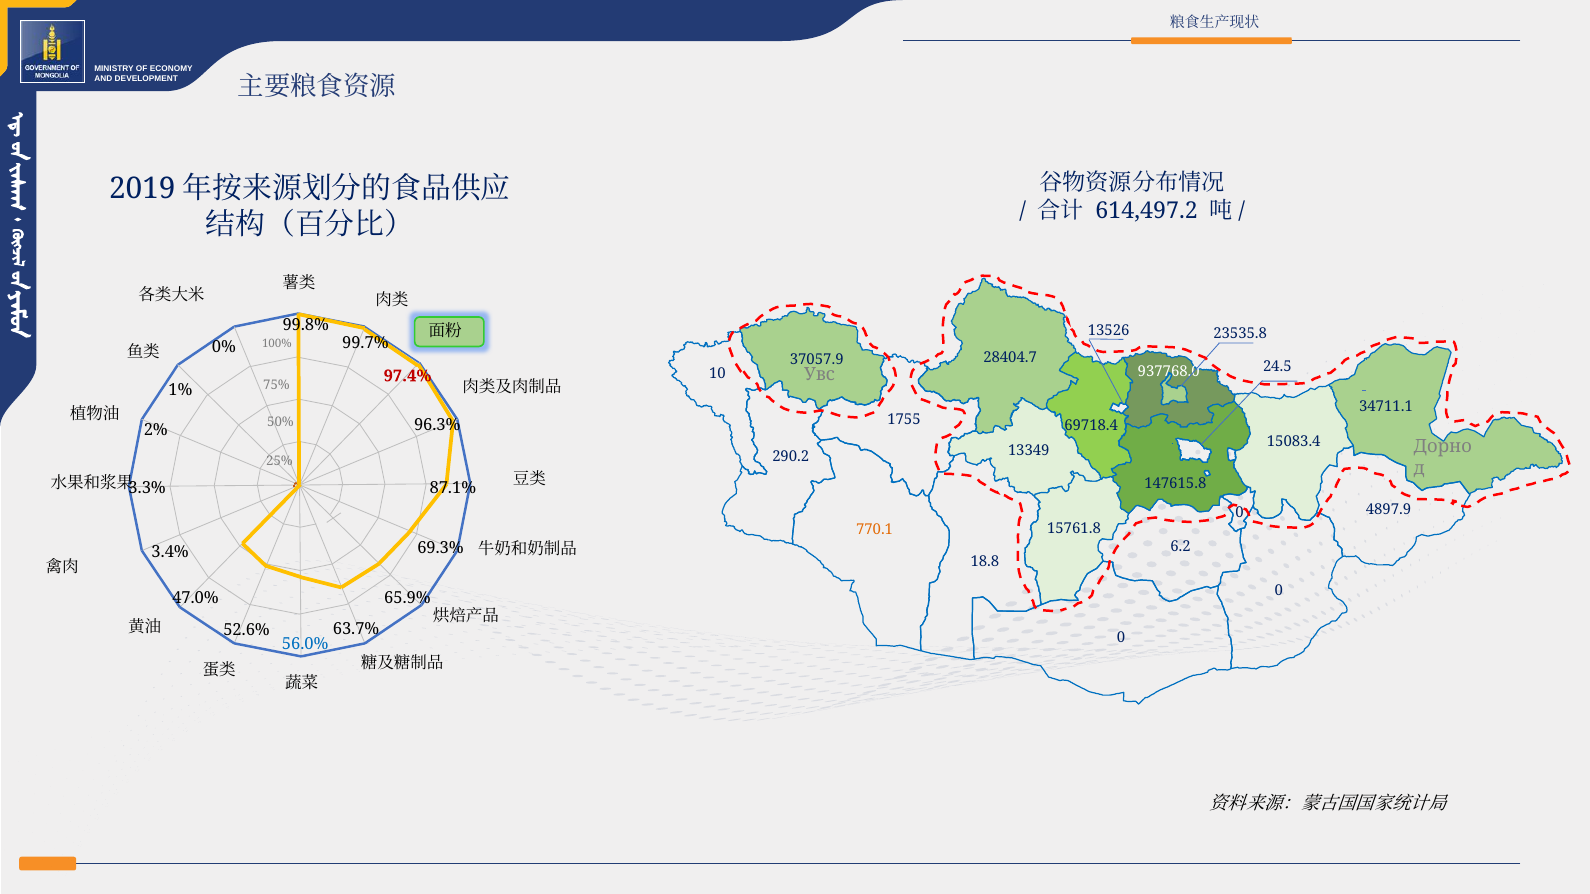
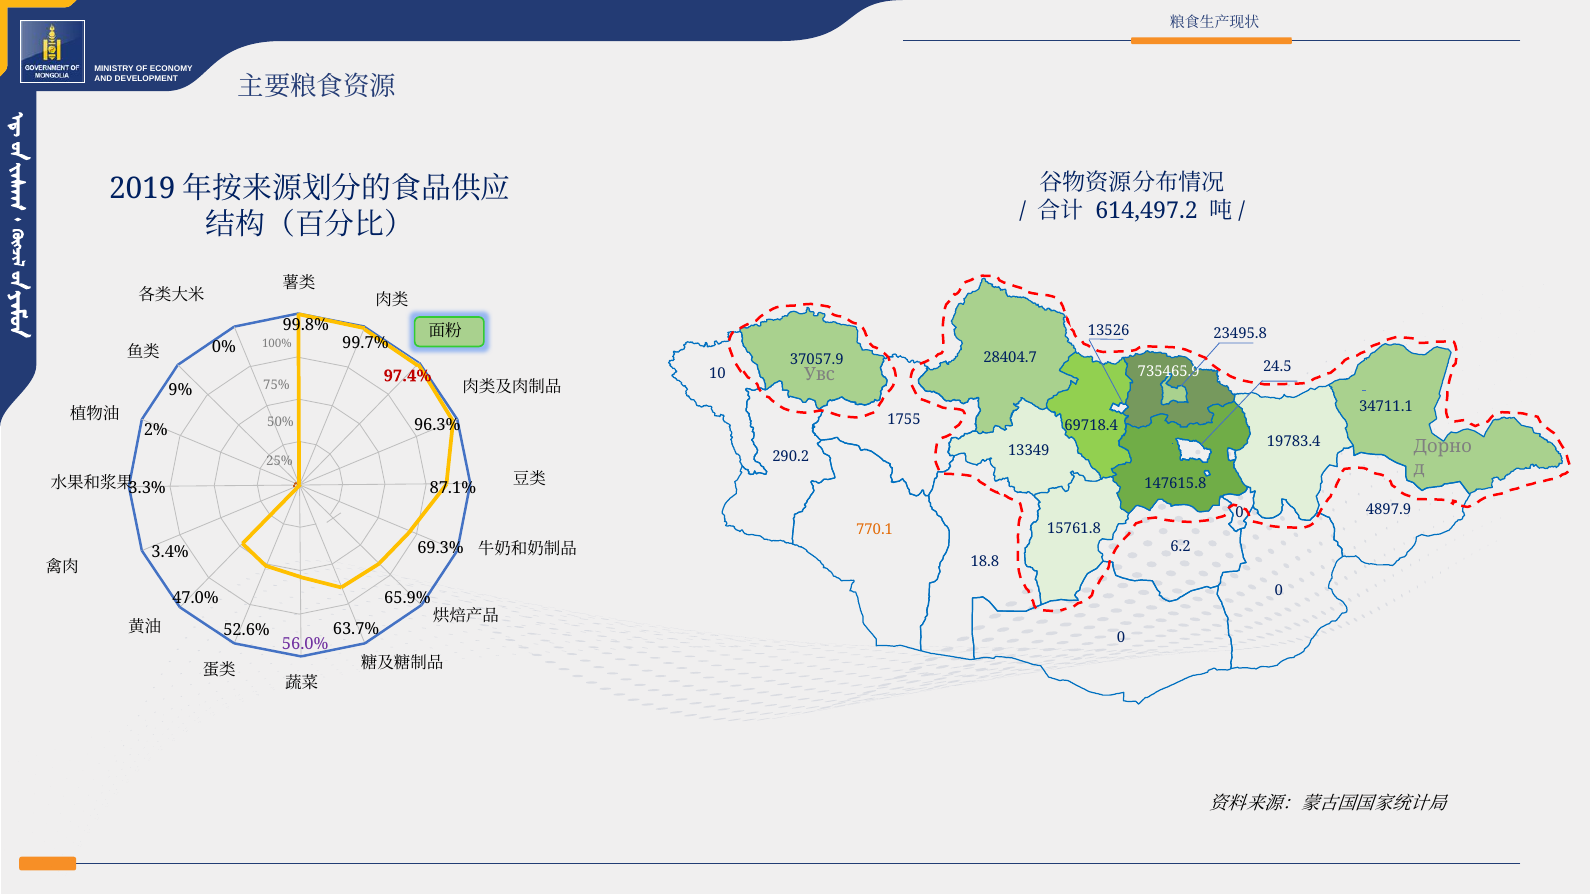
23535.8: 23535.8 -> 23495.8
937768.0: 937768.0 -> 735465.9
1%: 1% -> 9%
15083.4: 15083.4 -> 19783.4
56.0% colour: blue -> purple
